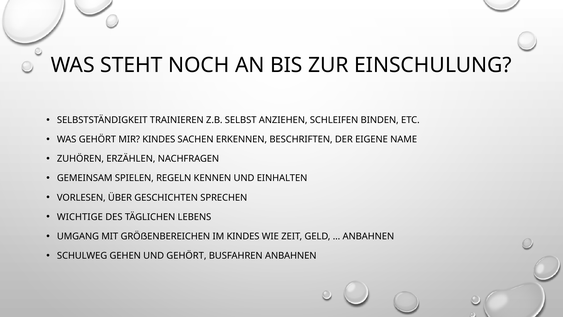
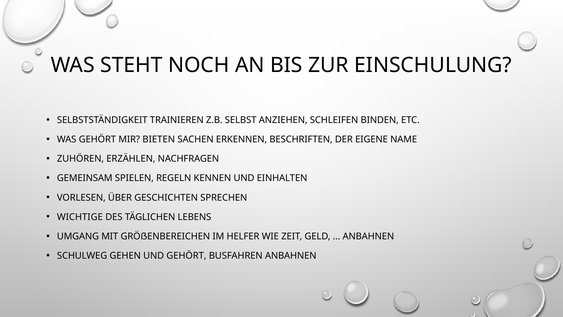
MIR KINDES: KINDES -> BIETEN
IM KINDES: KINDES -> HELFER
